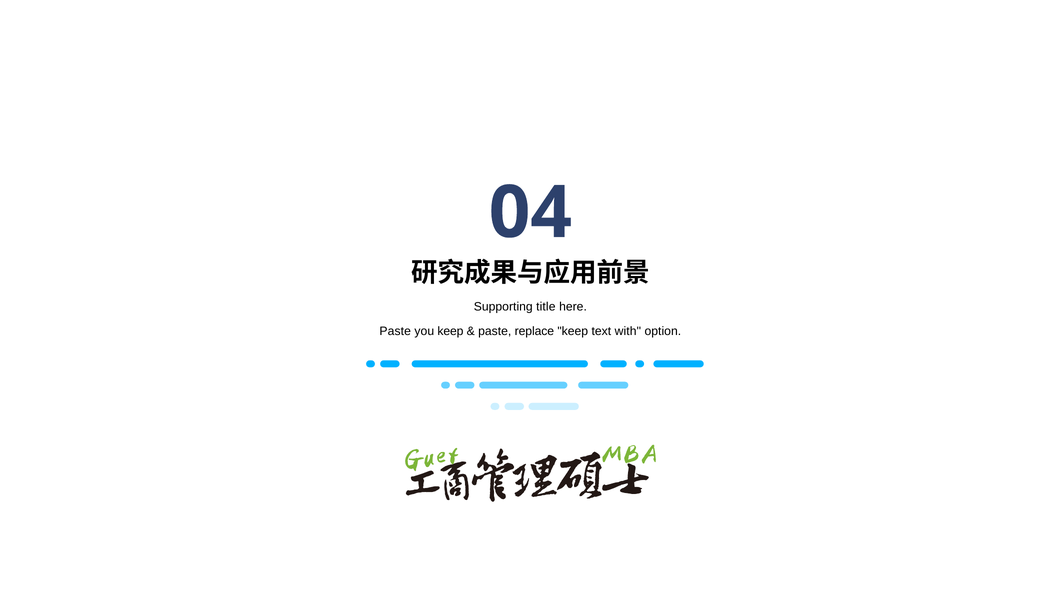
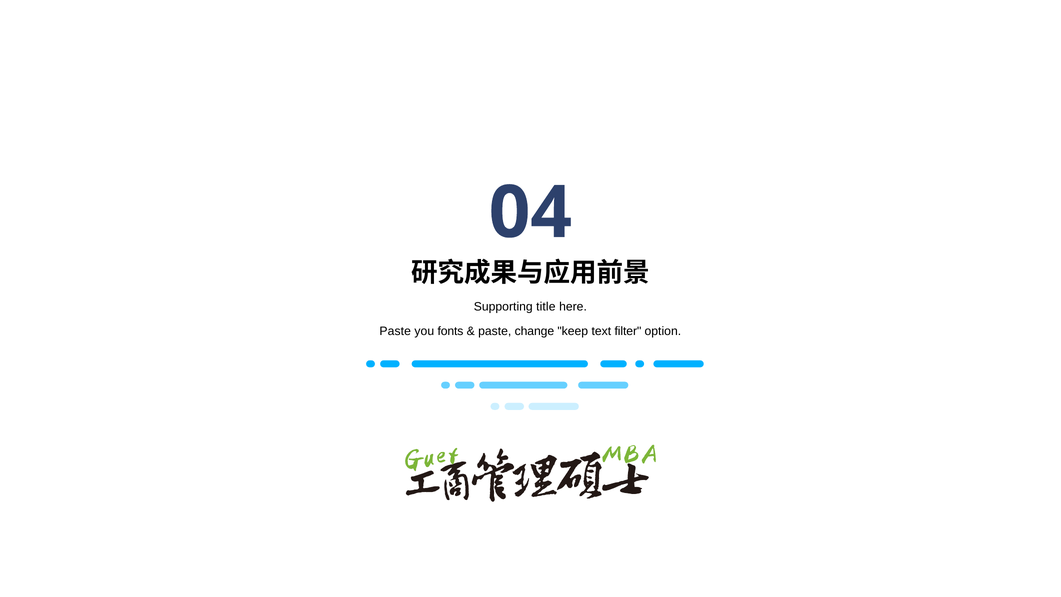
you keep: keep -> fonts
replace: replace -> change
with: with -> filter
